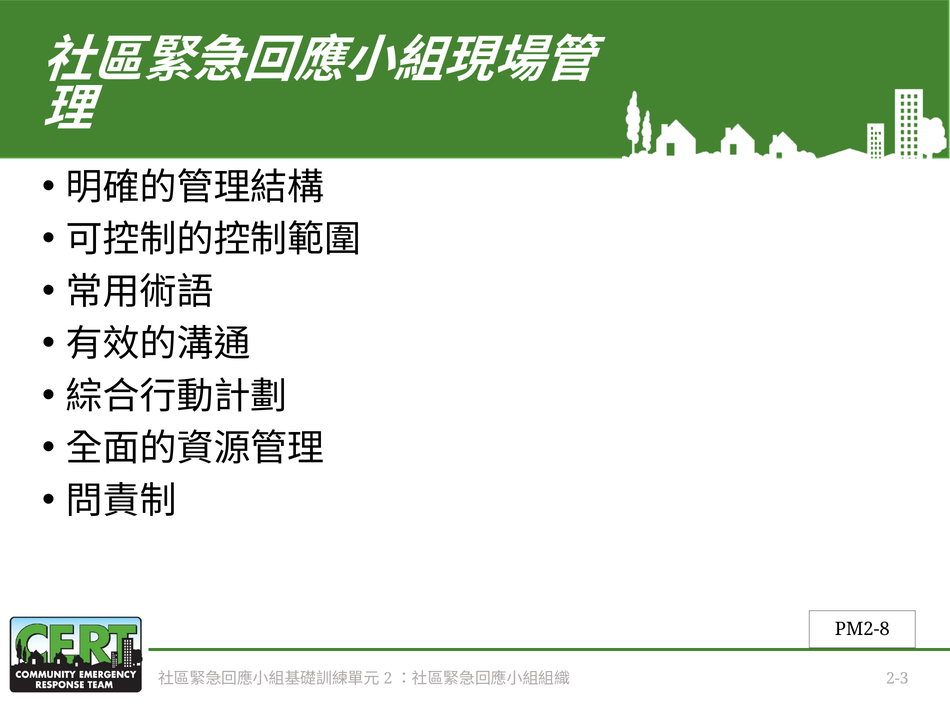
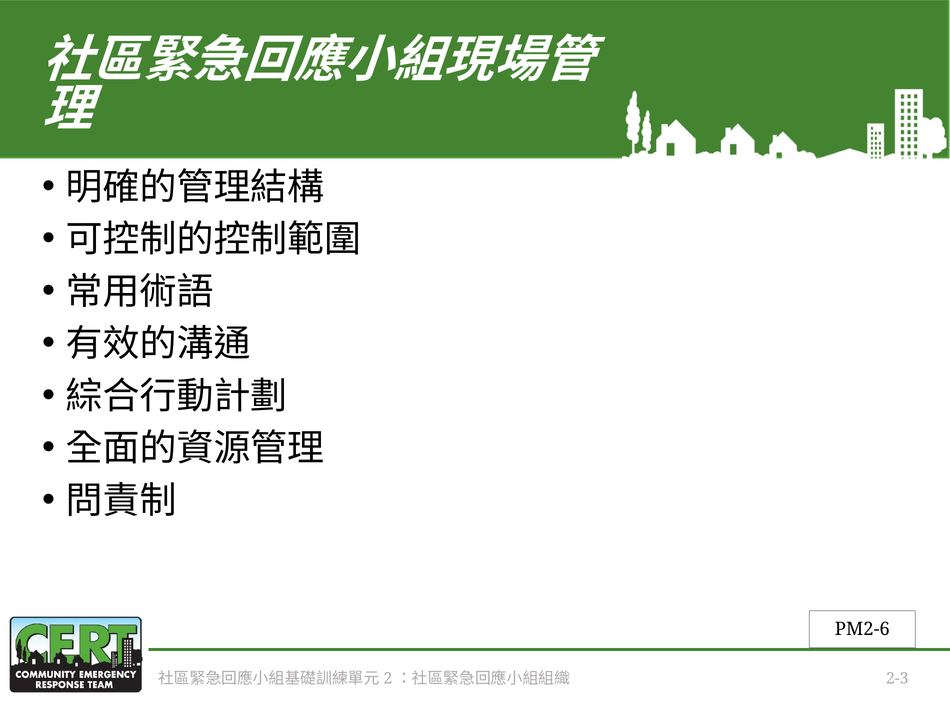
PM2-8: PM2-8 -> PM2-6
